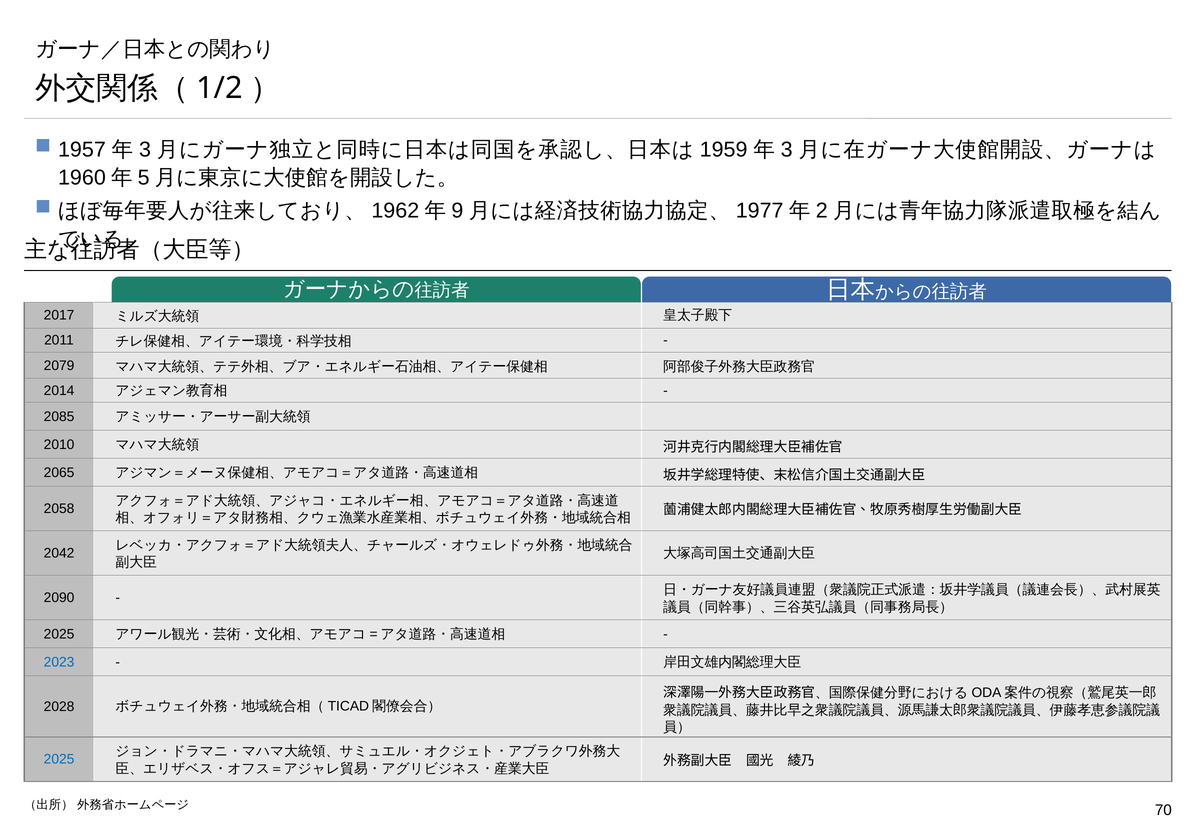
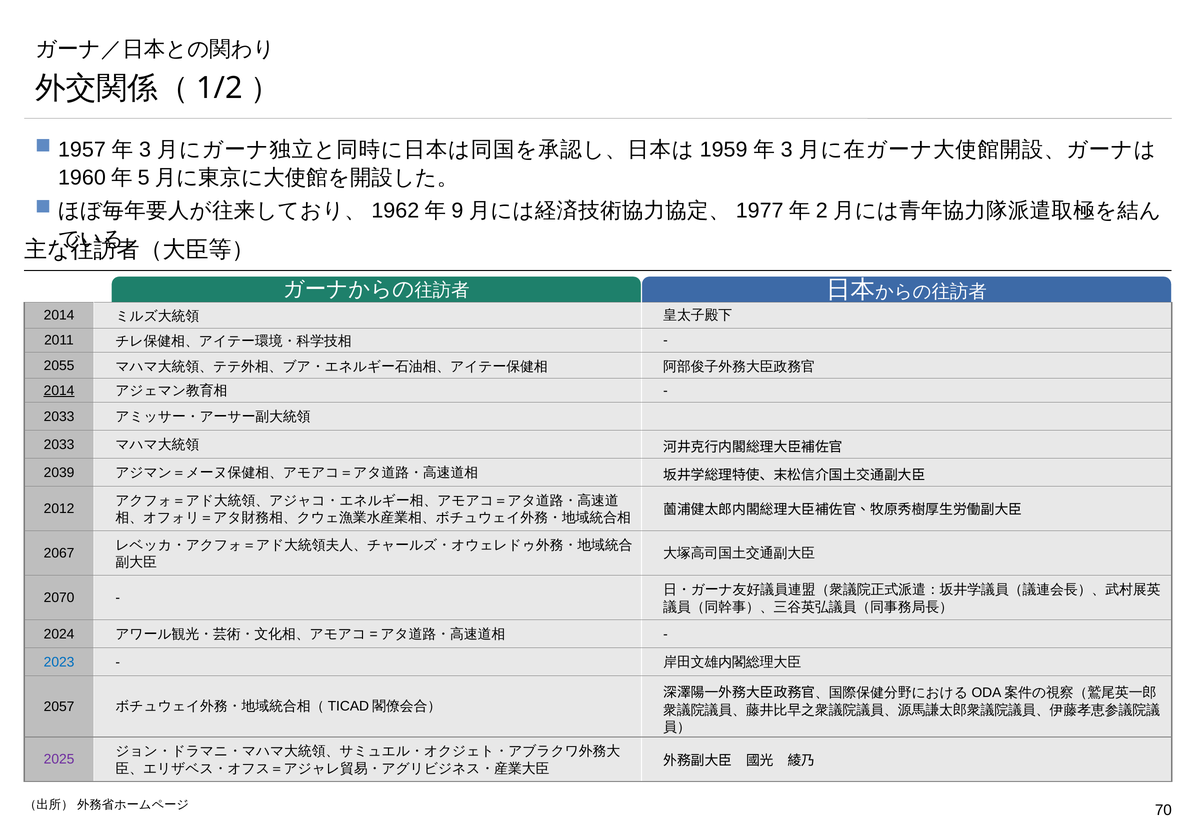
2017 at (59, 315): 2017 -> 2014
2079: 2079 -> 2055
2014 at (59, 390) underline: none -> present
2085 at (59, 417): 2085 -> 2033
2010 at (59, 445): 2010 -> 2033
2065: 2065 -> 2039
2058: 2058 -> 2012
2042: 2042 -> 2067
2090: 2090 -> 2070
2025 at (59, 634): 2025 -> 2024
2028: 2028 -> 2057
2025 at (59, 759) colour: blue -> purple
